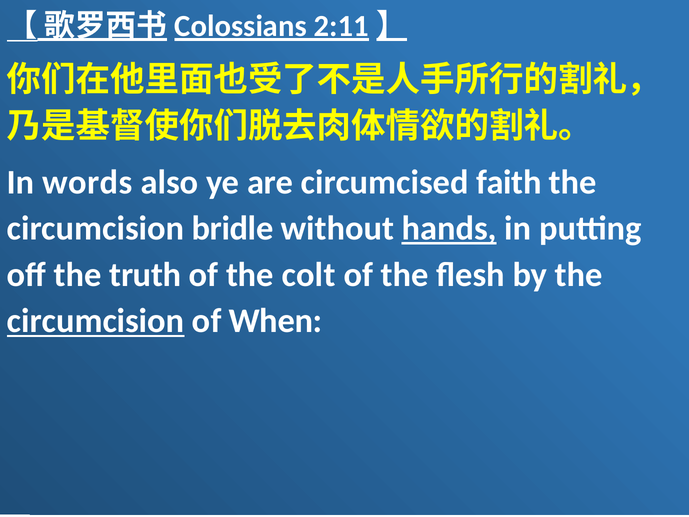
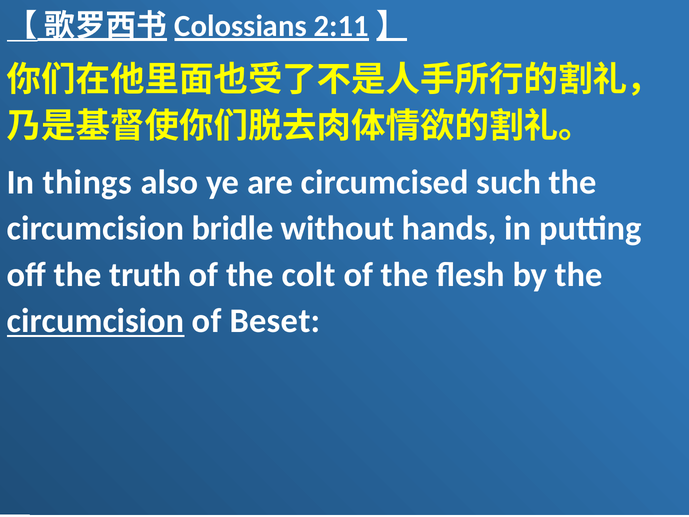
words: words -> things
faith: faith -> such
hands underline: present -> none
When: When -> Beset
